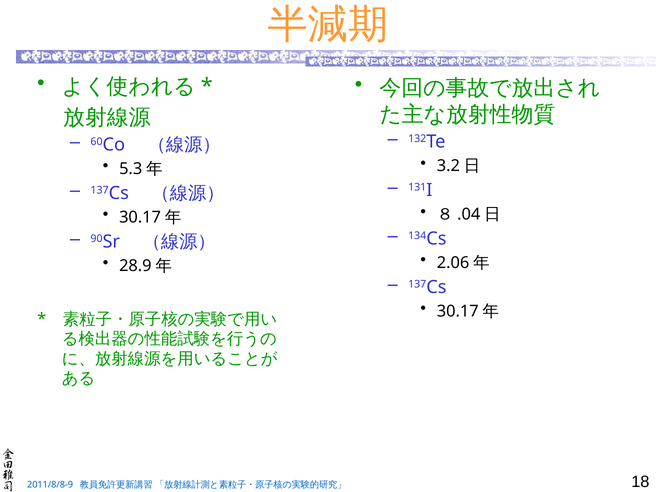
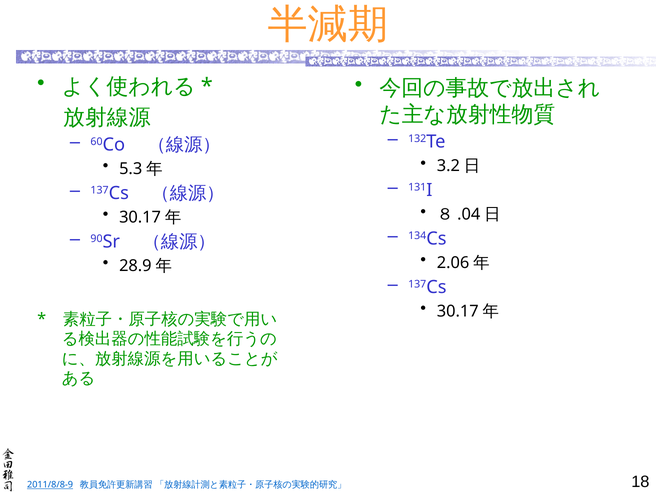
2011/8/8-9 underline: none -> present
